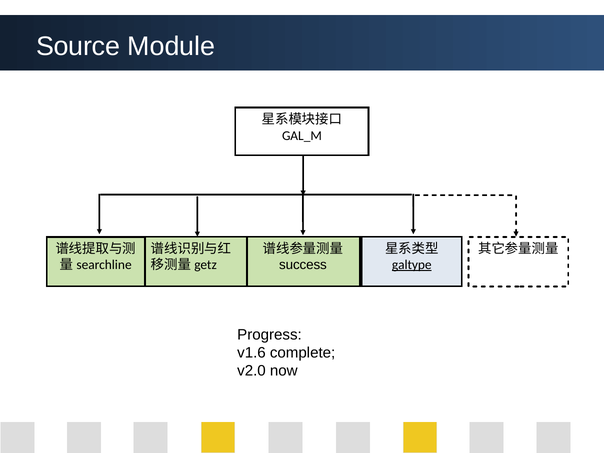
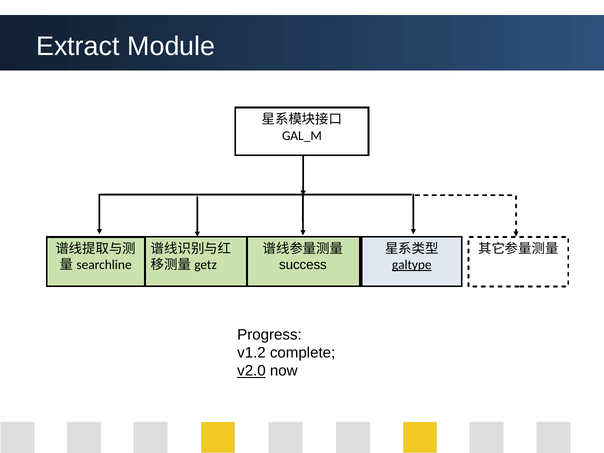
Source: Source -> Extract
v1.6: v1.6 -> v1.2
v2.0 underline: none -> present
